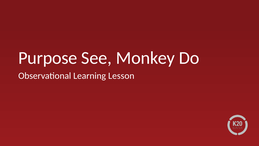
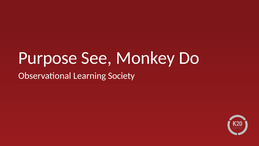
Lesson: Lesson -> Society
